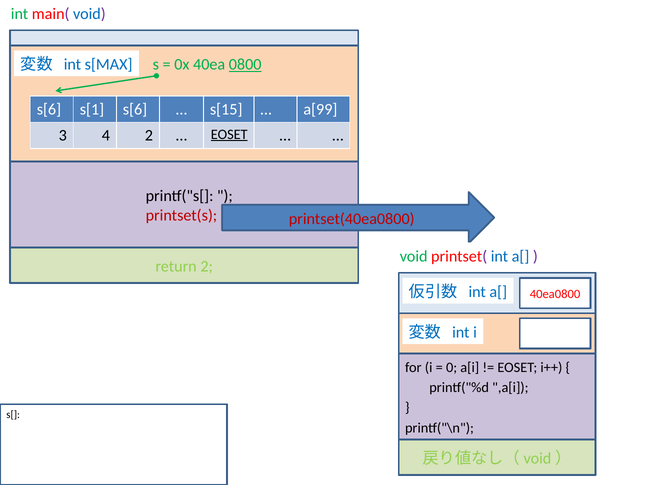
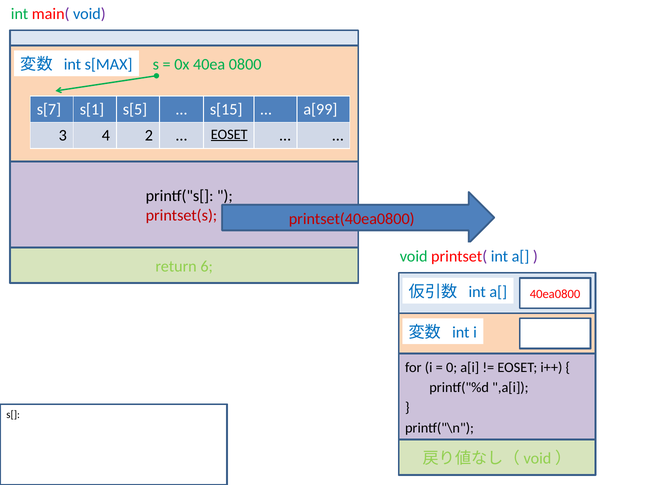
0800 underline: present -> none
s[6 at (49, 109): s[6 -> s[7
s[1 s[6: s[6 -> s[5
return 2: 2 -> 6
